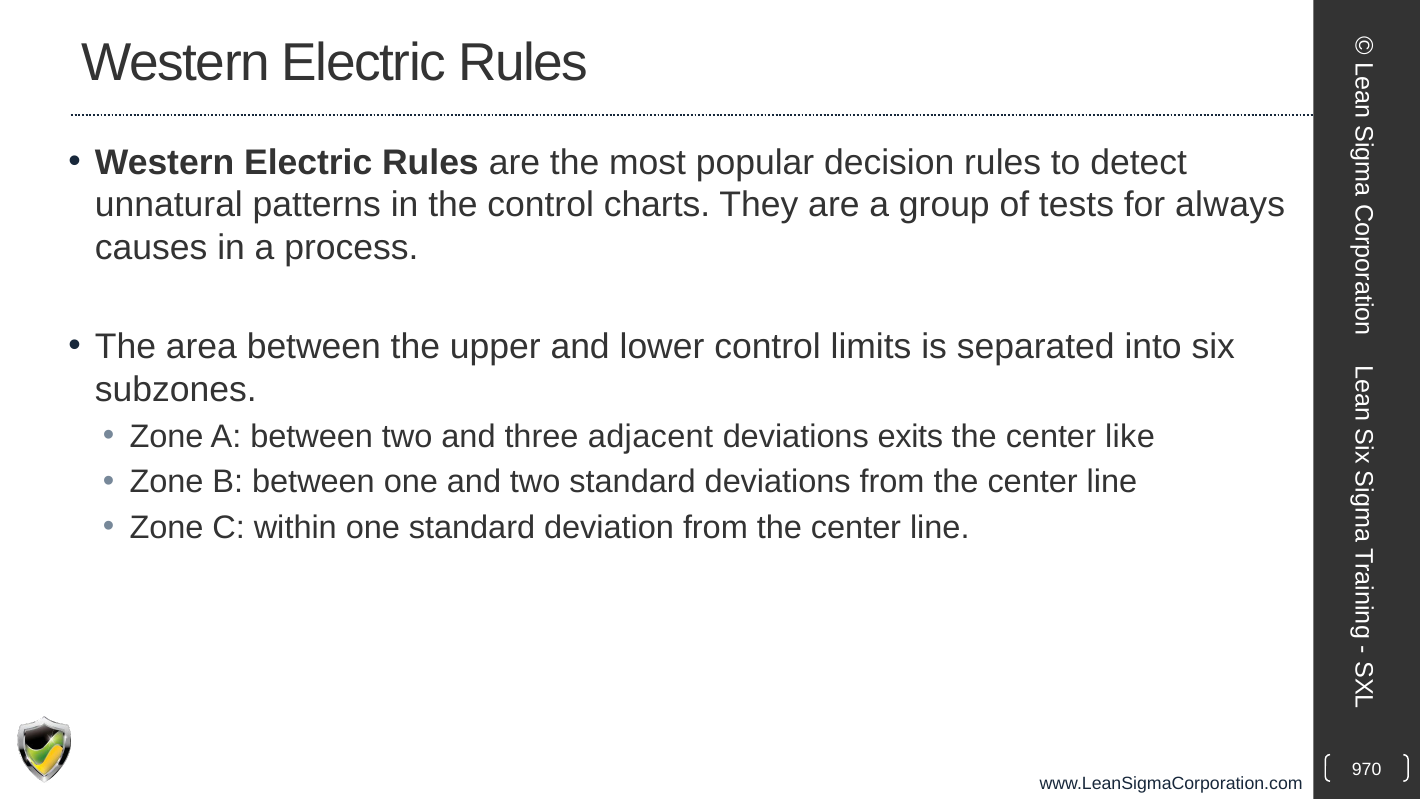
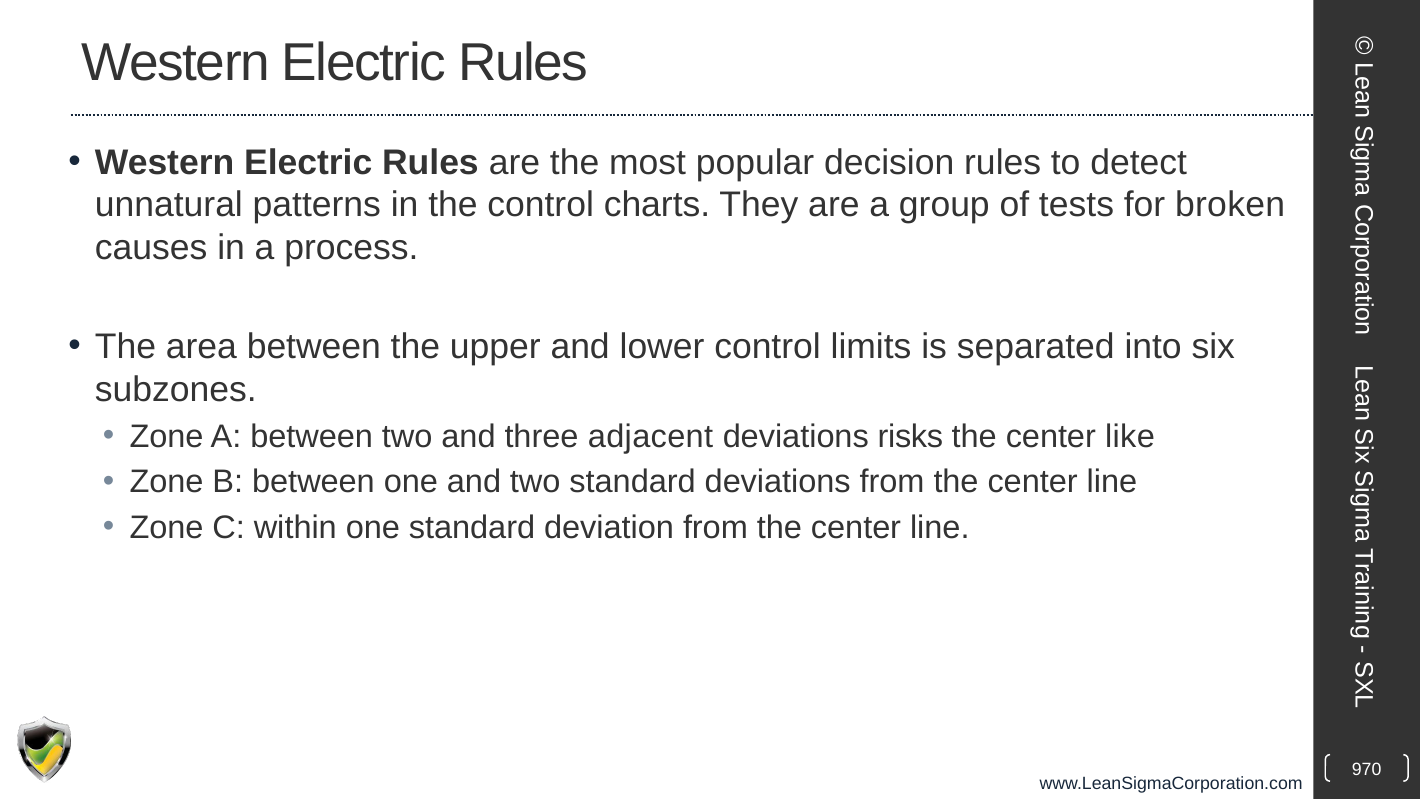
always: always -> broken
exits: exits -> risks
